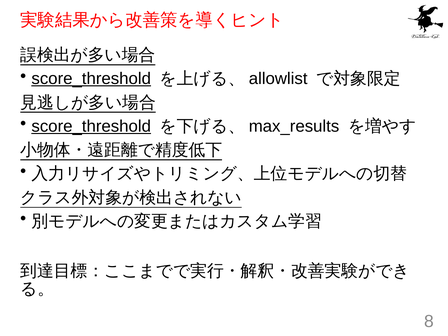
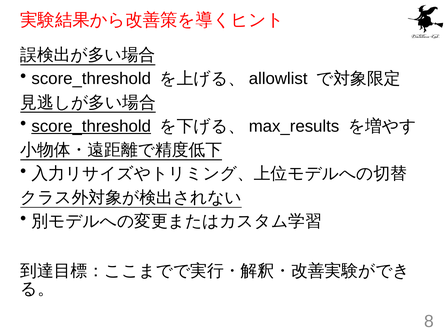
score_threshold at (91, 79) underline: present -> none
